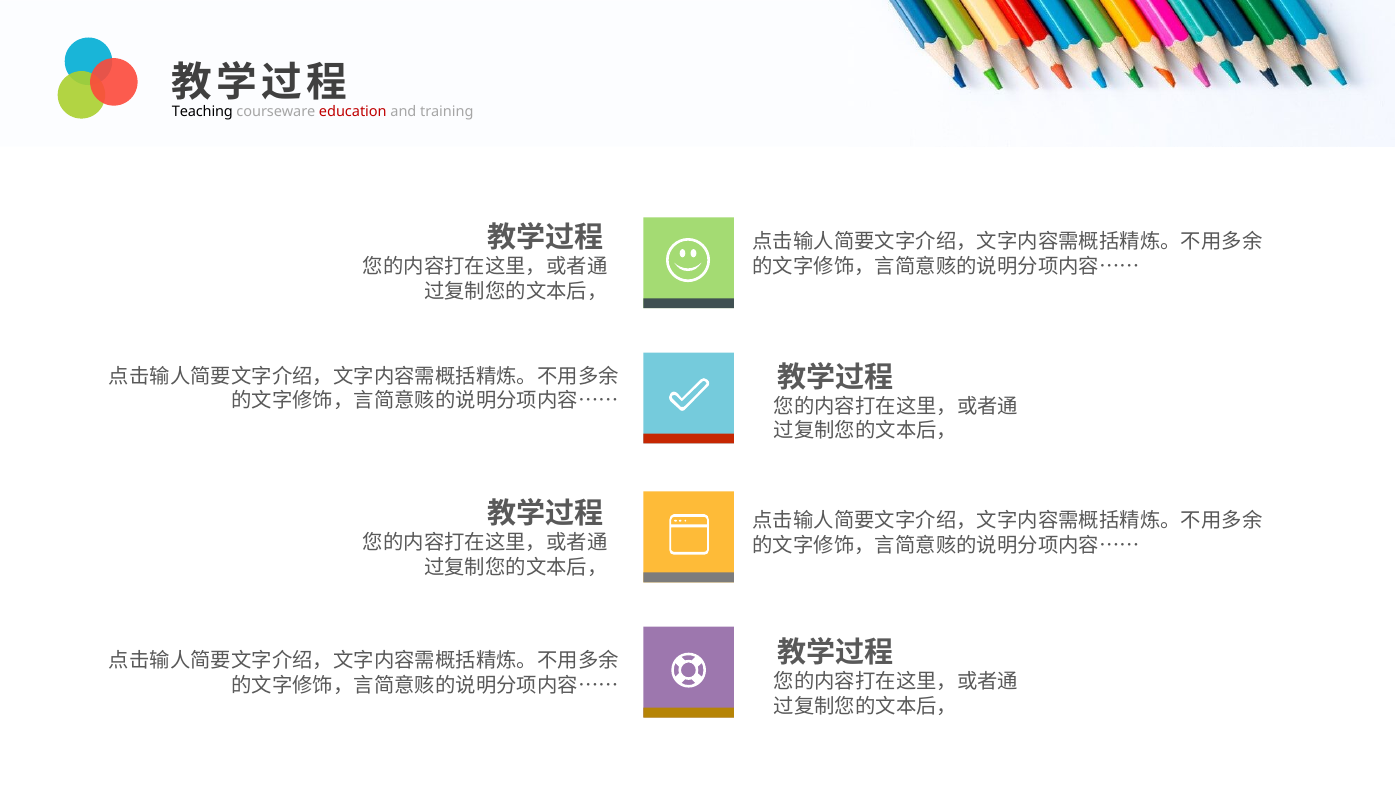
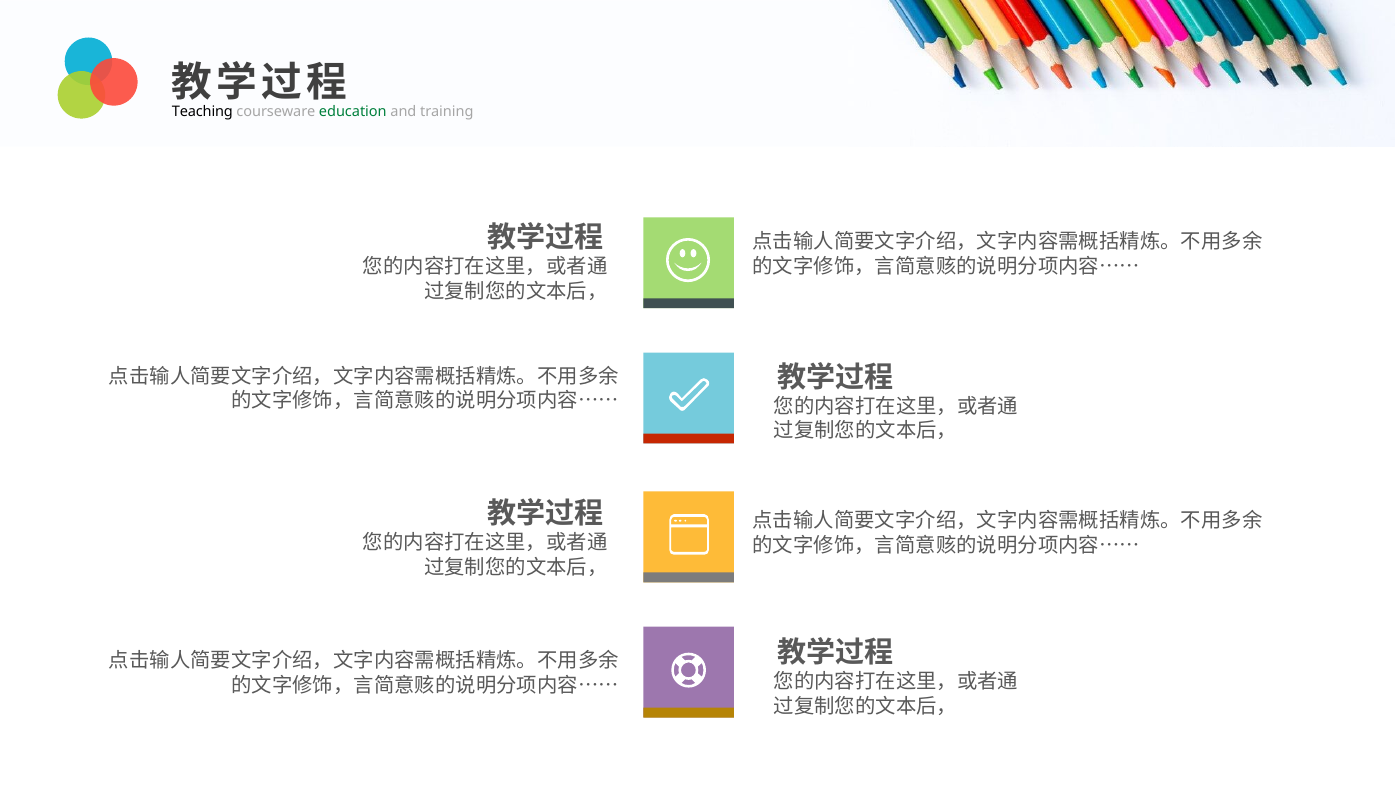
education colour: red -> green
